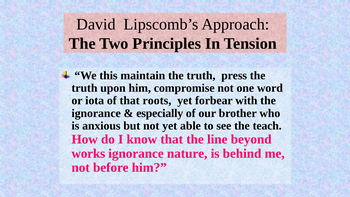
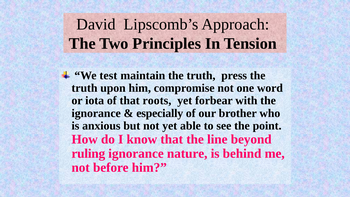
this: this -> test
teach: teach -> point
works: works -> ruling
